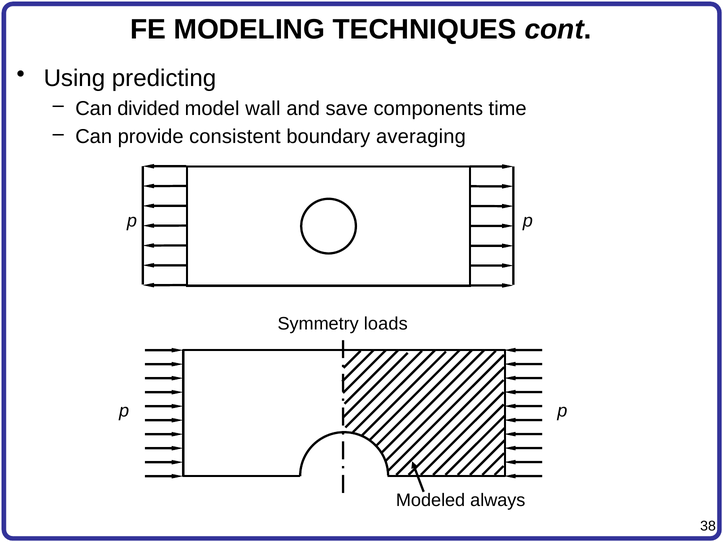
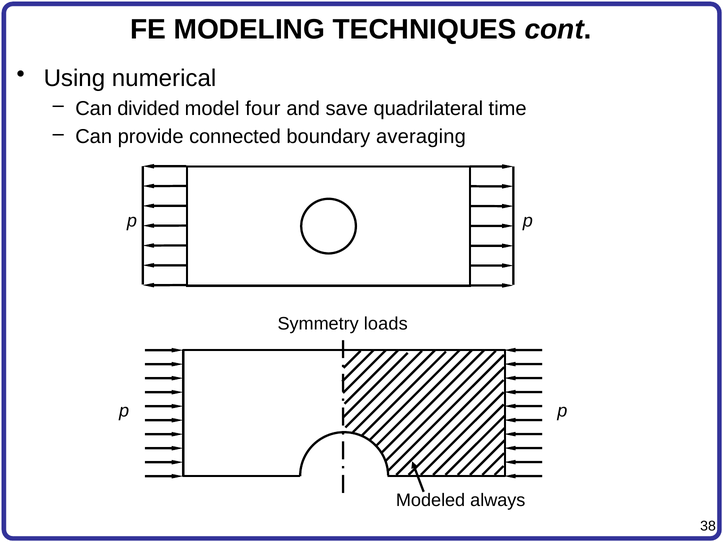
predicting: predicting -> numerical
wall: wall -> four
components: components -> quadrilateral
consistent: consistent -> connected
